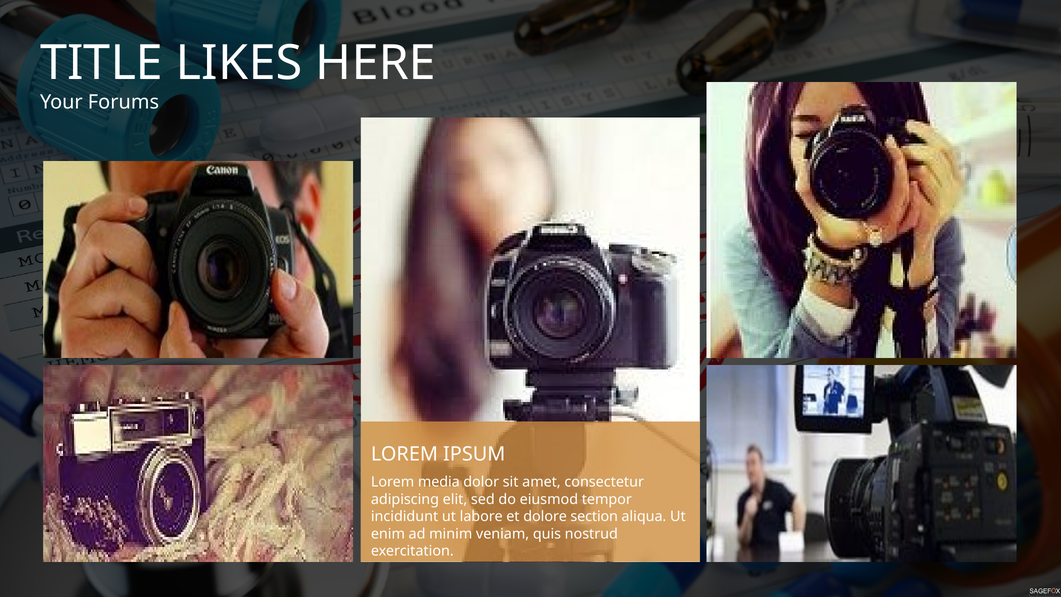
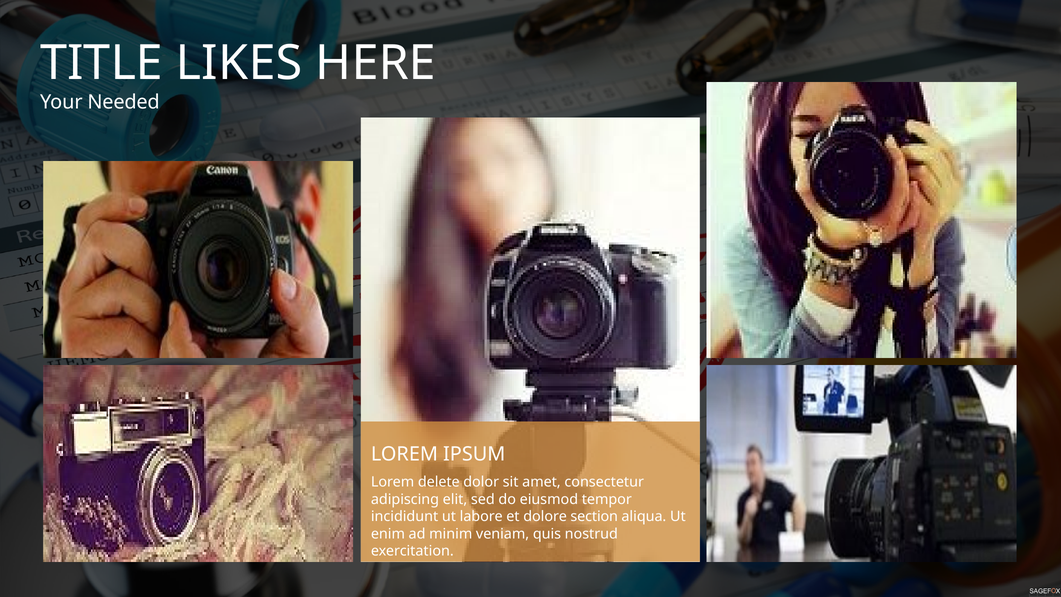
Forums: Forums -> Needed
media: media -> delete
